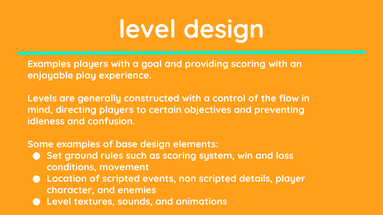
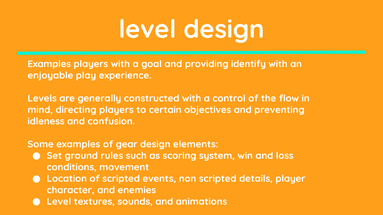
providing scoring: scoring -> identify
base: base -> gear
